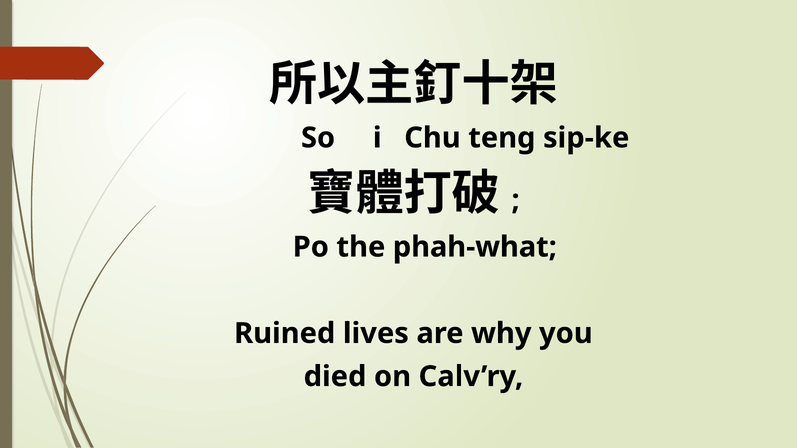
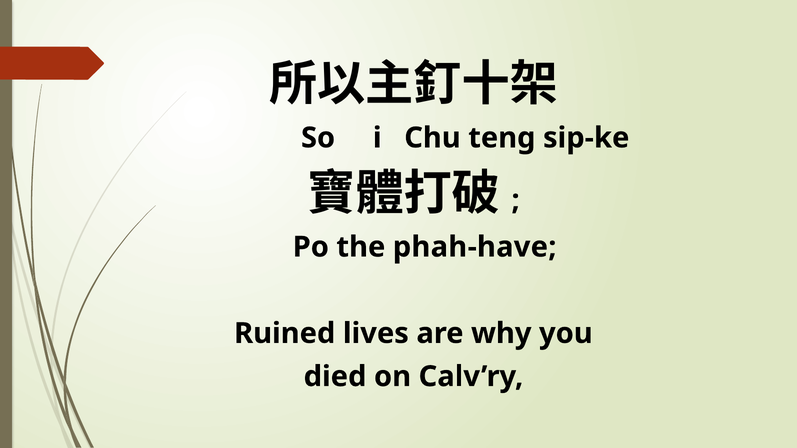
phah-what: phah-what -> phah-have
